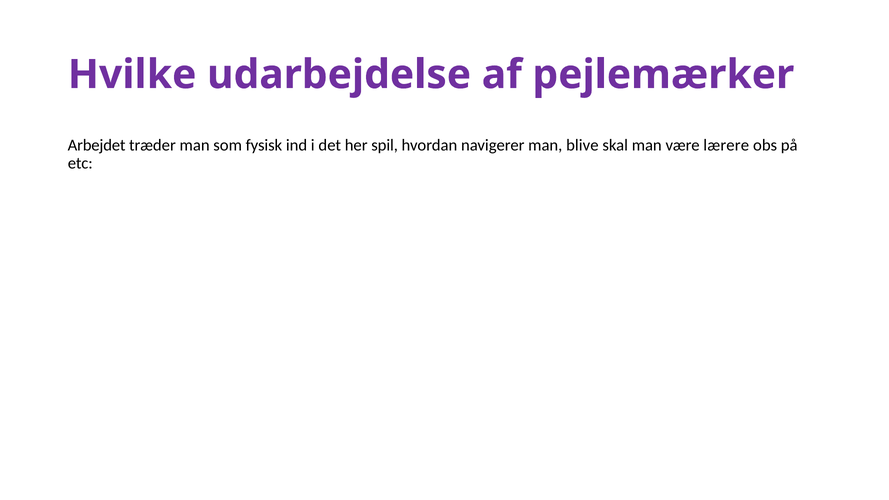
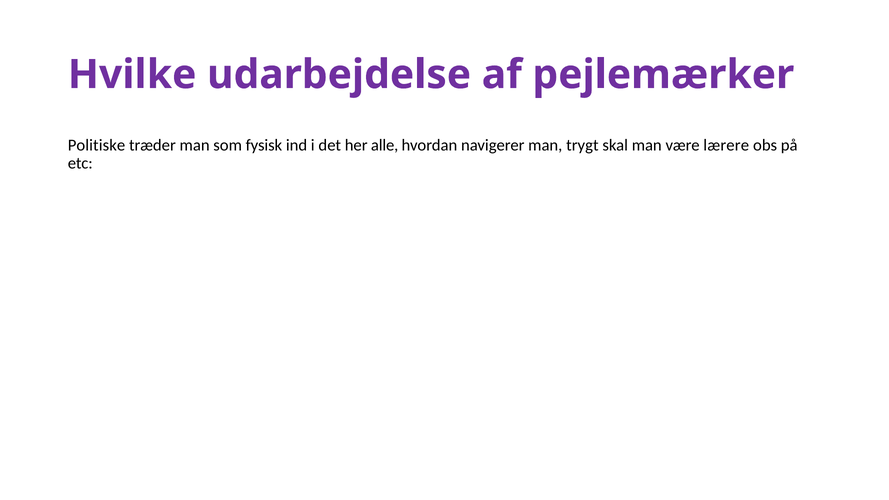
Arbejdet: Arbejdet -> Politiske
spil: spil -> alle
blive: blive -> trygt
